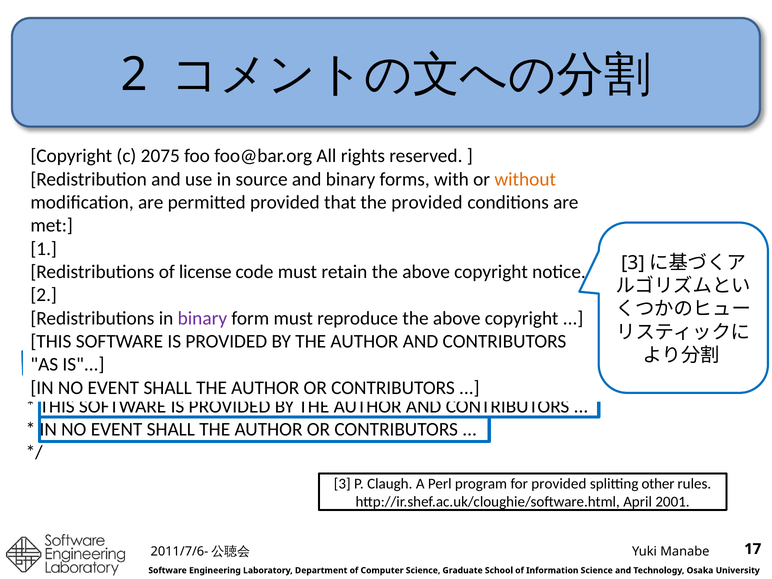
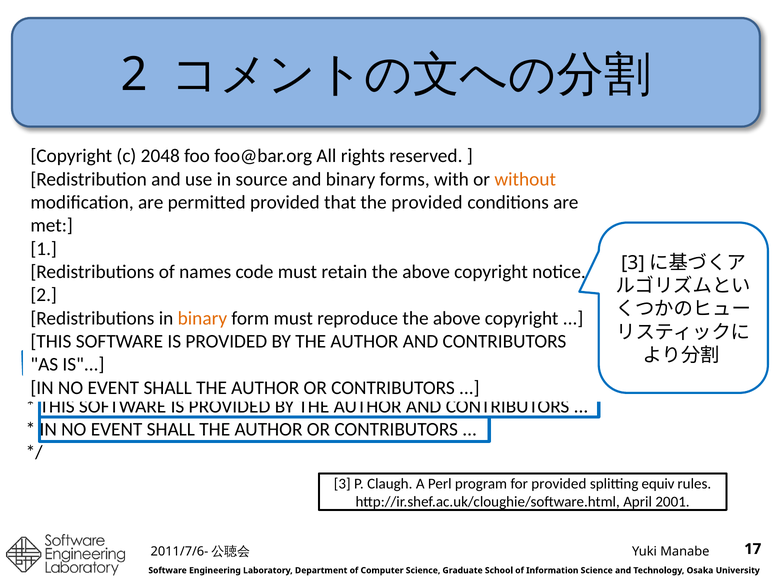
2075: 2075 -> 2048
license: license -> names
binary at (202, 318) colour: purple -> orange
other: other -> equiv
